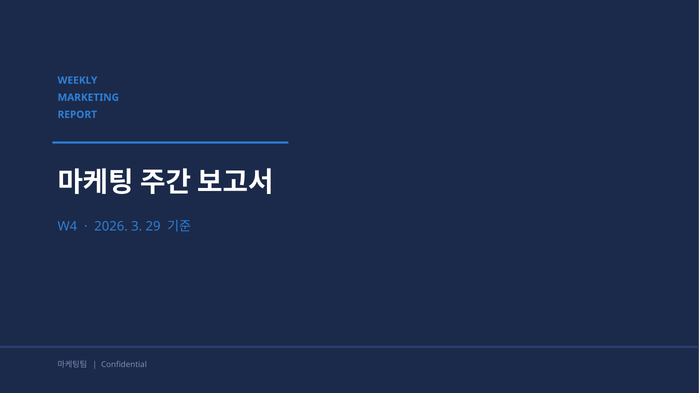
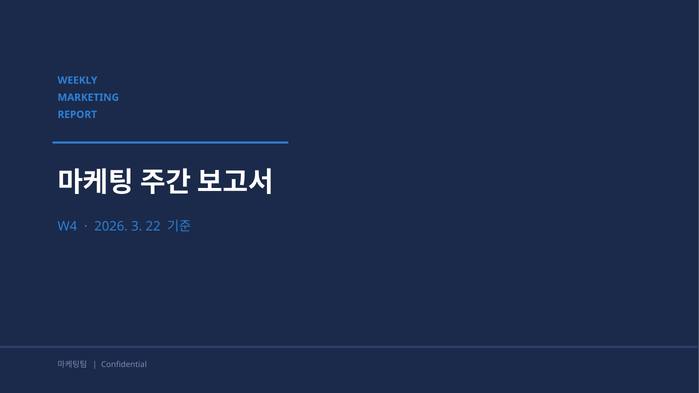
29: 29 -> 22
